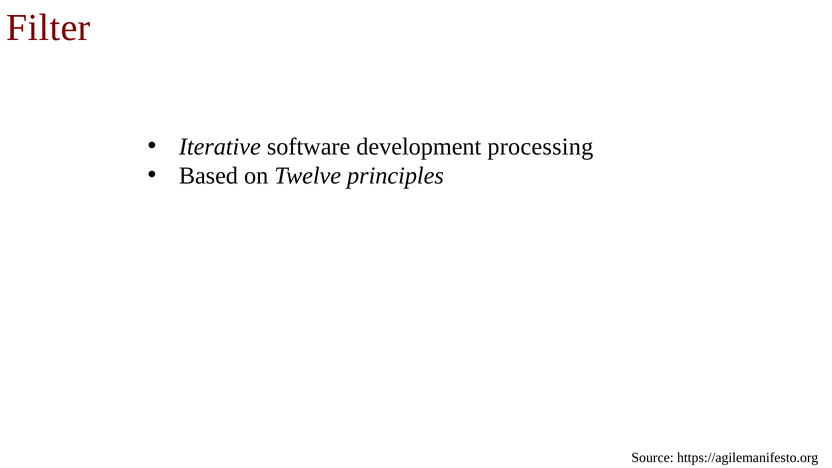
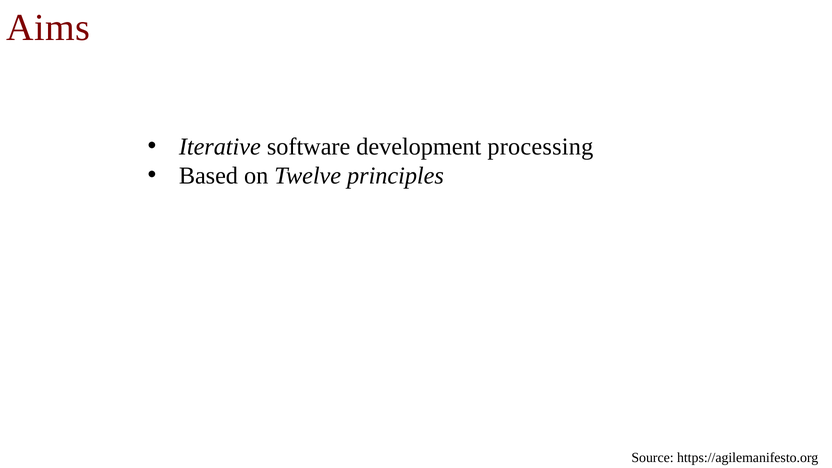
Filter: Filter -> Aims
